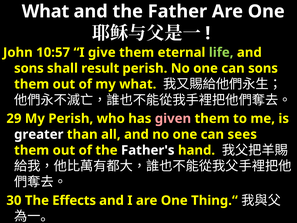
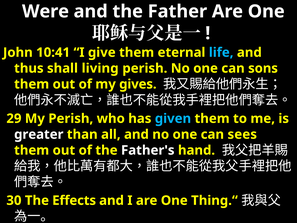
What at (46, 11): What -> Were
10:57: 10:57 -> 10:41
life colour: light green -> light blue
sons at (29, 68): sons -> thus
result: result -> living
my what: what -> gives
given colour: pink -> light blue
